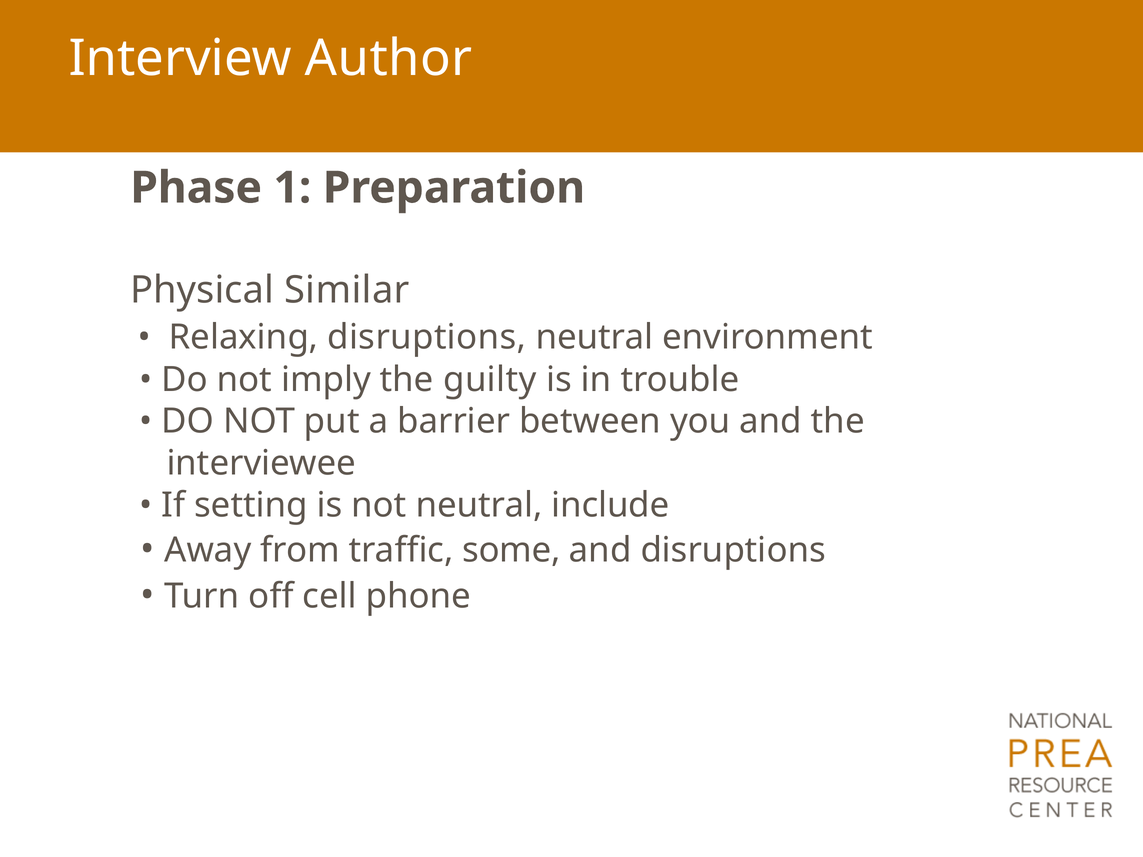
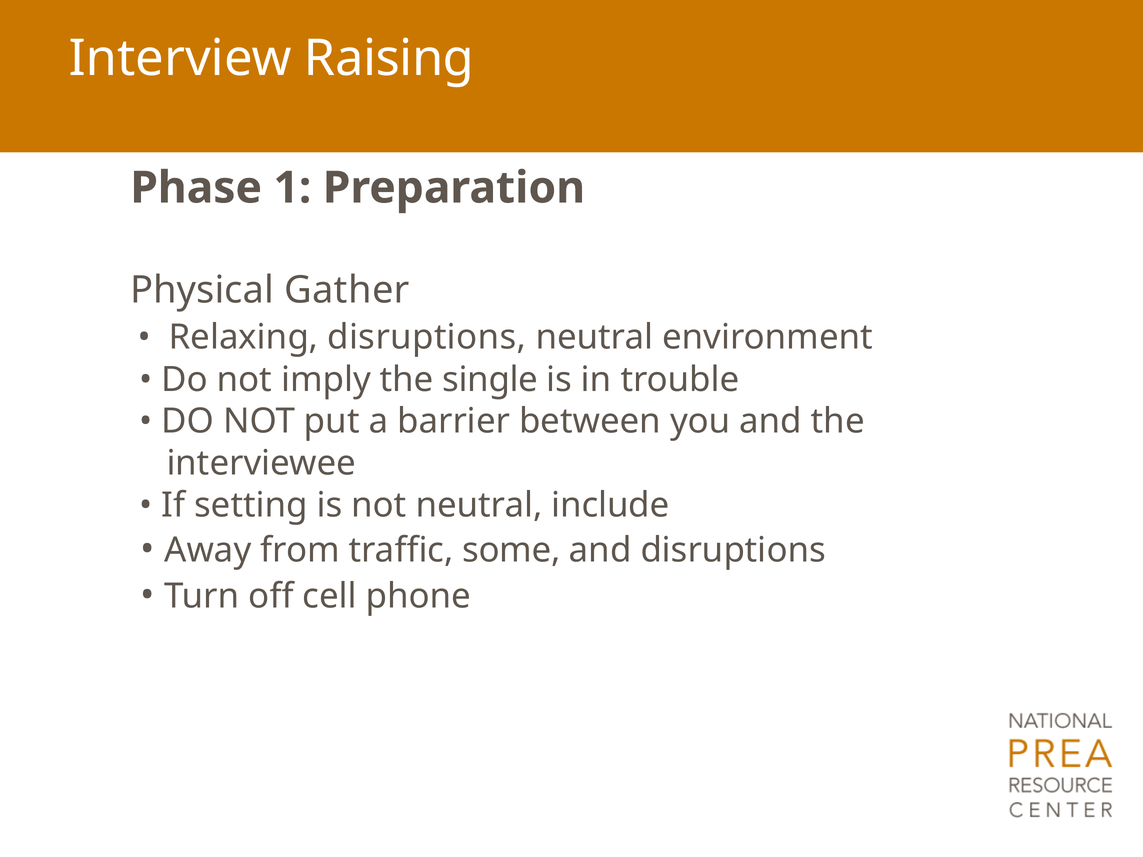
Author: Author -> Raising
Similar: Similar -> Gather
guilty: guilty -> single
